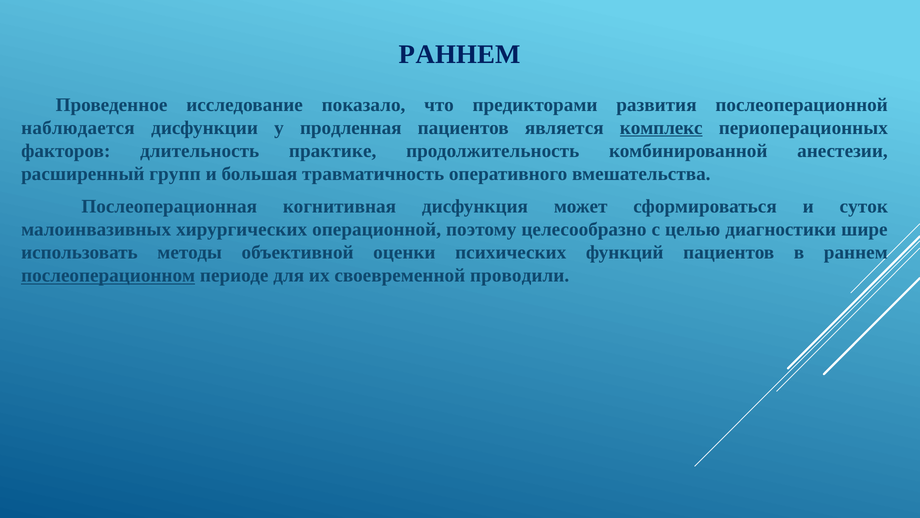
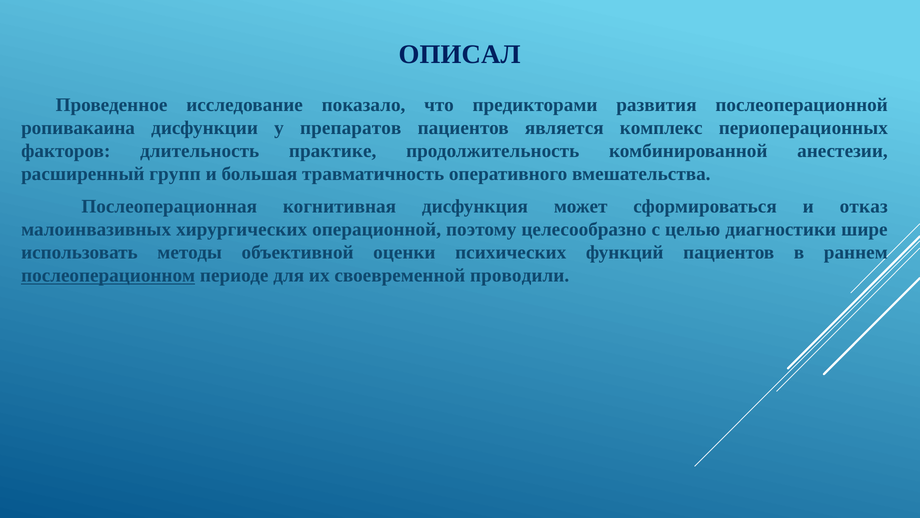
РАННЕМ at (460, 54): РАННЕМ -> ОПИСАЛ
наблюдается: наблюдается -> ропивакаина
продленная: продленная -> препаратов
комплекс underline: present -> none
суток: суток -> отказ
